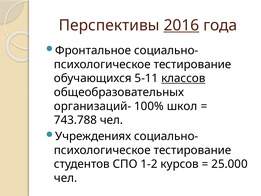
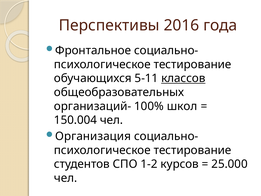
2016 underline: present -> none
743.788: 743.788 -> 150.004
Учреждениях: Учреждениях -> Организация
